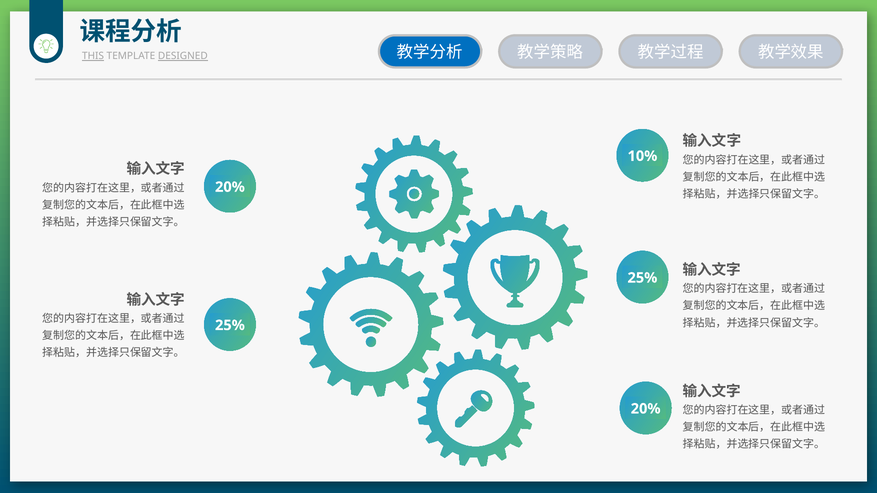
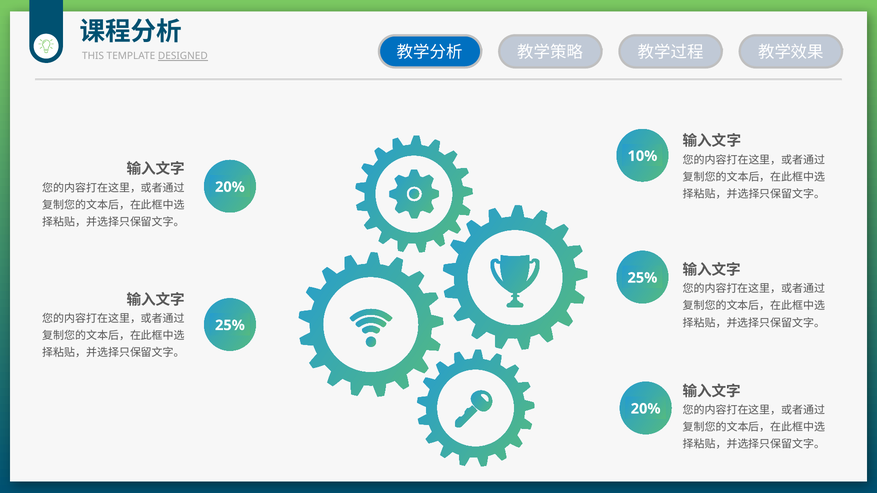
THIS underline: present -> none
